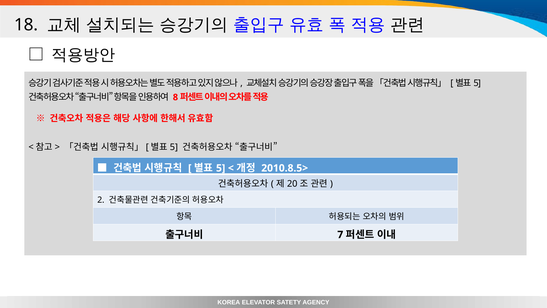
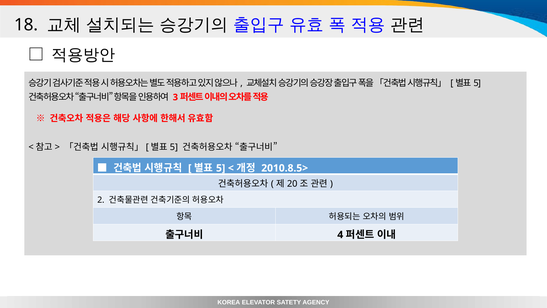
8: 8 -> 3
7: 7 -> 4
